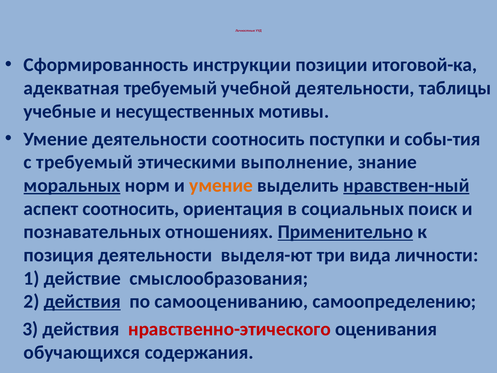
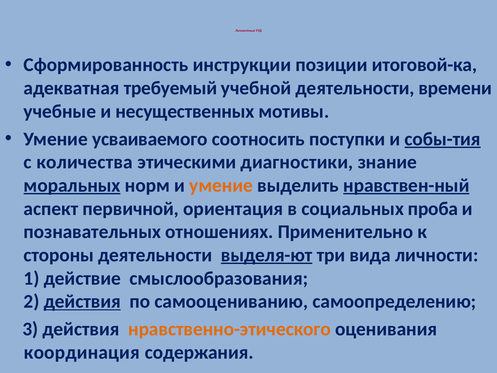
таблицы: таблицы -> времени
Умение деятельности: деятельности -> усваиваемого
собы-тия underline: none -> present
с требуемый: требуемый -> количества
выполнение: выполнение -> диагностики
аспект соотносить: соотносить -> первичной
поиск: поиск -> проба
Применительно underline: present -> none
позиция: позиция -> стороны
выделя-ют underline: none -> present
нравственно-этического colour: red -> orange
обучающихся: обучающихся -> координация
